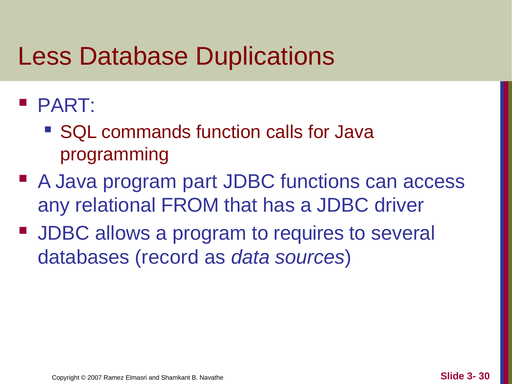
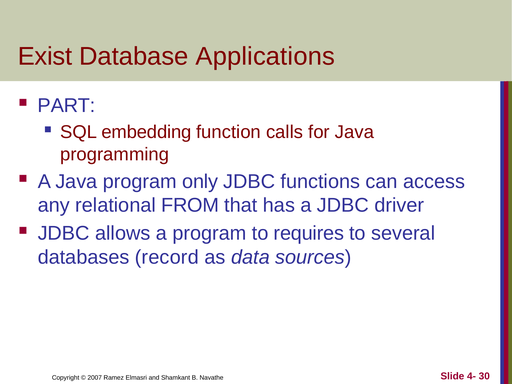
Less: Less -> Exist
Duplications: Duplications -> Applications
commands: commands -> embedding
program part: part -> only
3-: 3- -> 4-
